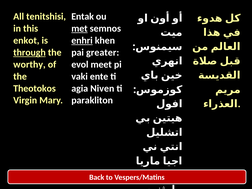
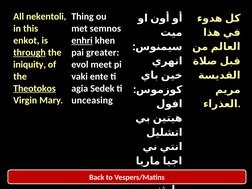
tenitshisi: tenitshisi -> nekentoli
Entak: Entak -> Thing
met underline: present -> none
worthy: worthy -> iniquity
Theotokos underline: none -> present
Niven: Niven -> Sedek
parakliton: parakliton -> unceasing
